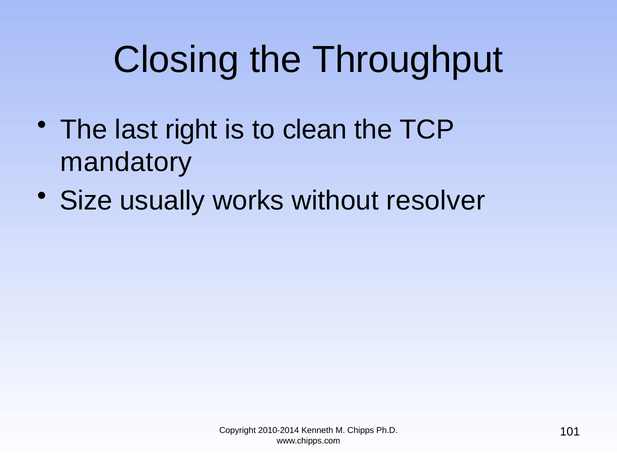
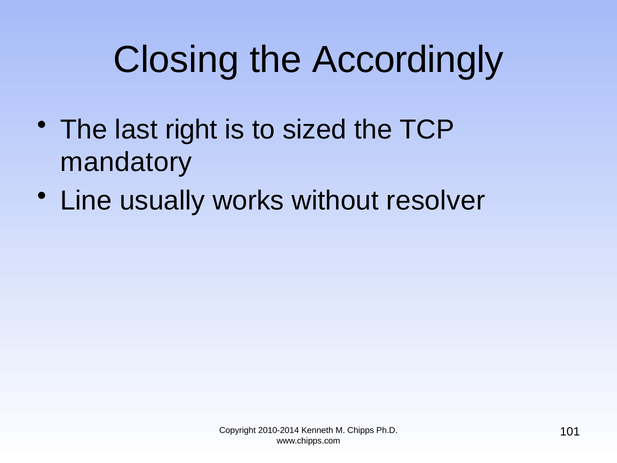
Throughput: Throughput -> Accordingly
clean: clean -> sized
Size: Size -> Line
